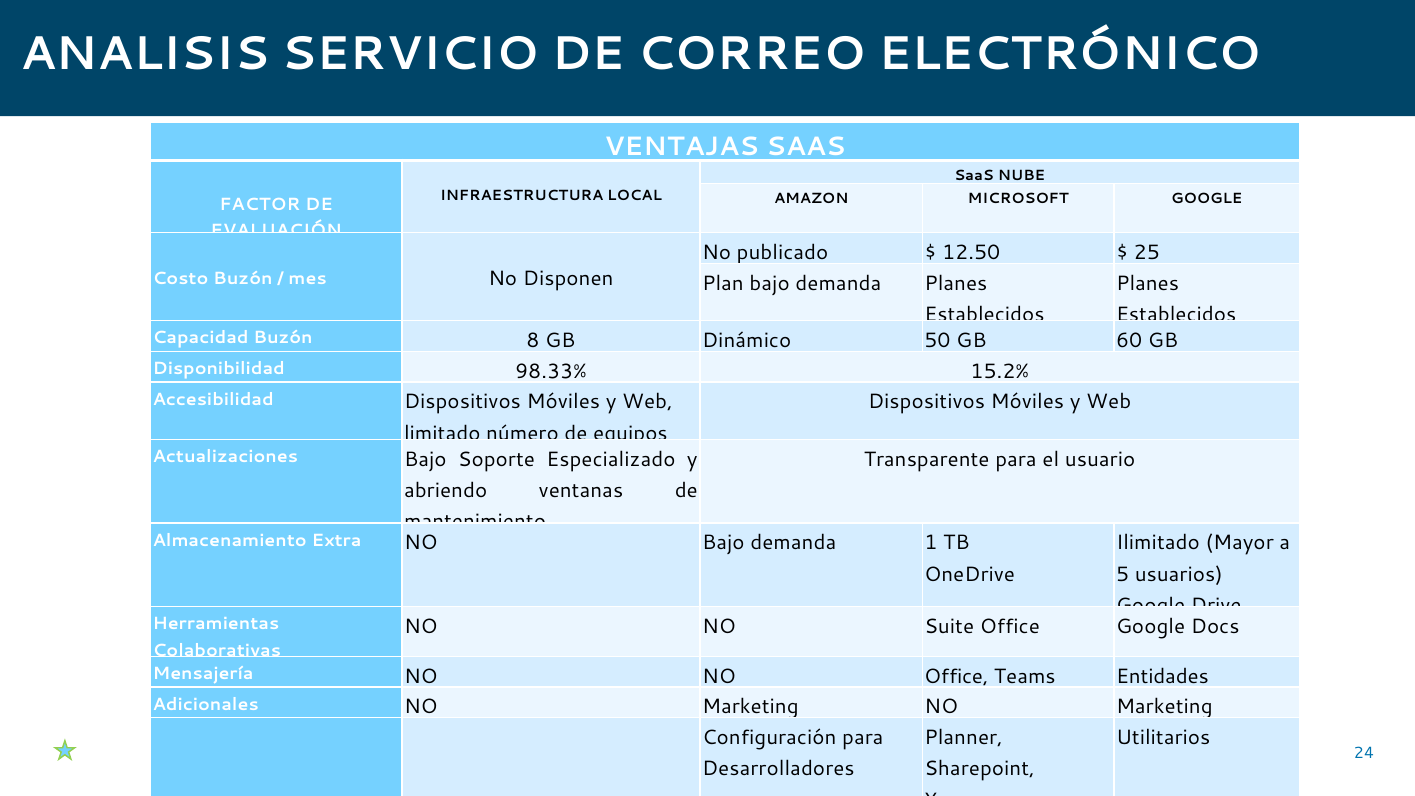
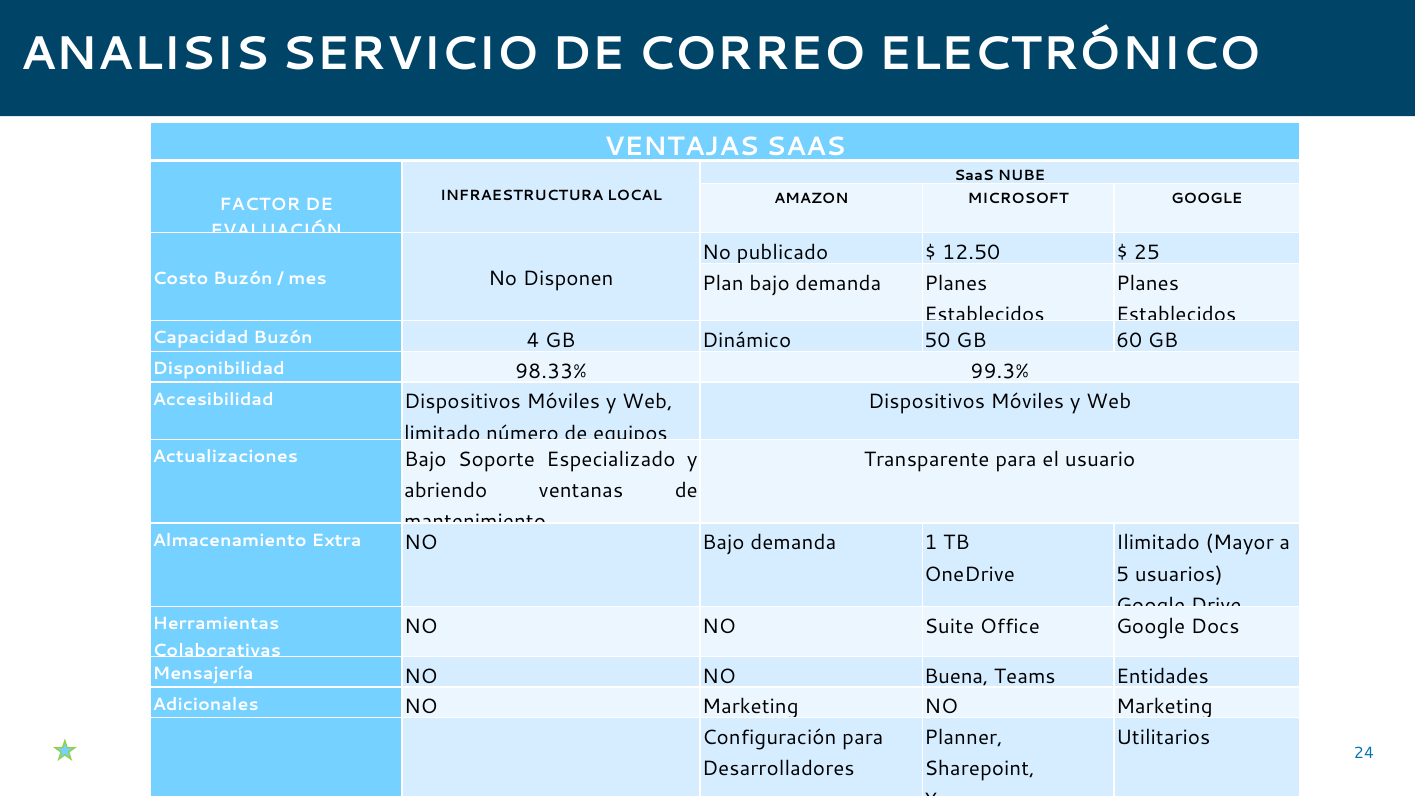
8: 8 -> 4
15.2%: 15.2% -> 99.3%
NO Office: Office -> Buena
